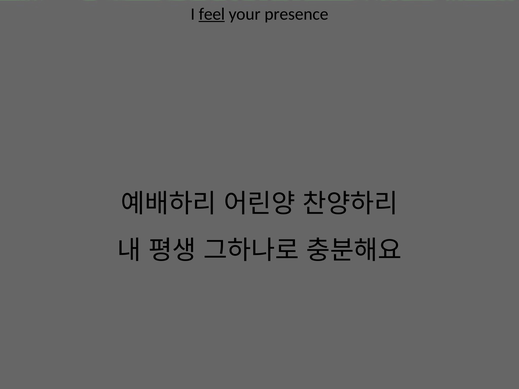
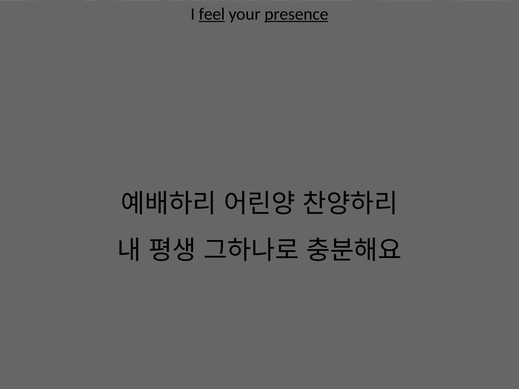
presence underline: none -> present
